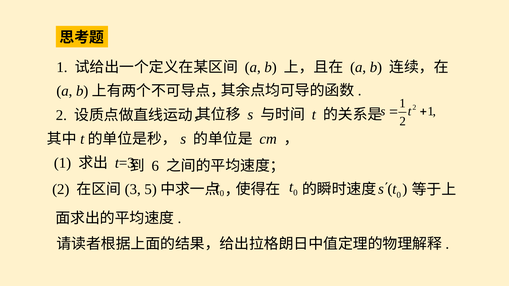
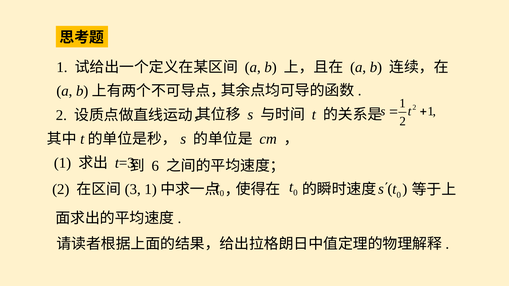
5 at (151, 189): 5 -> 1
